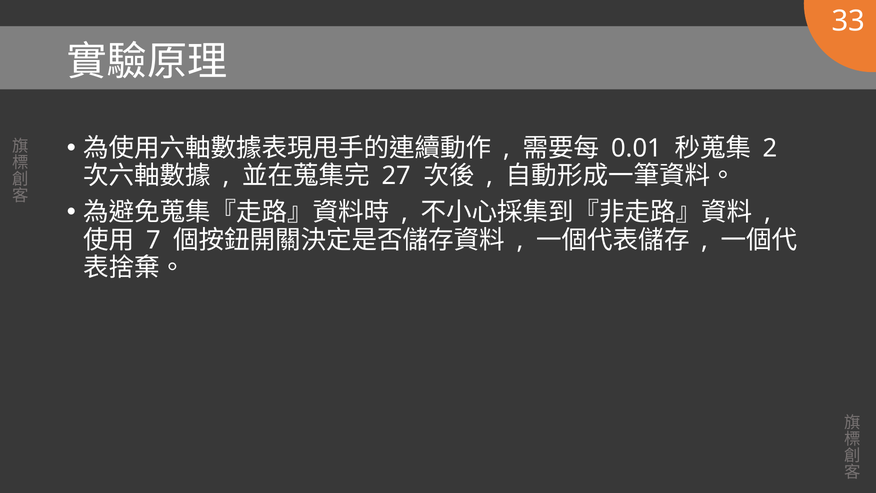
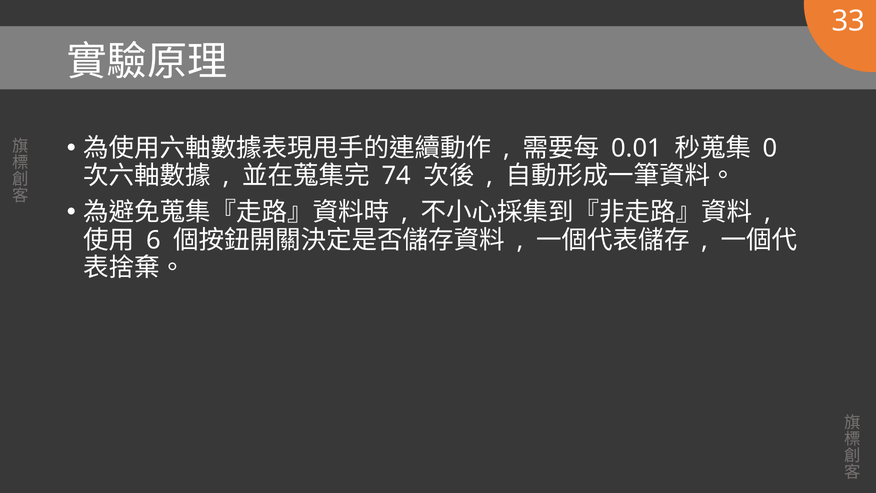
2: 2 -> 0
27: 27 -> 74
7: 7 -> 6
